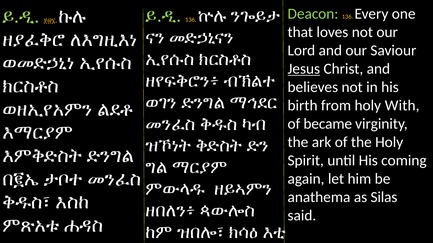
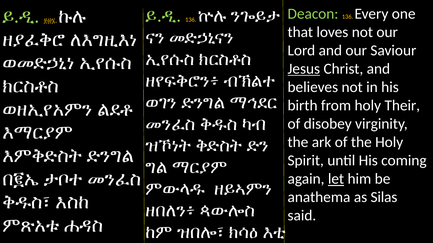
With: With -> Their
became: became -> disobey
let underline: none -> present
